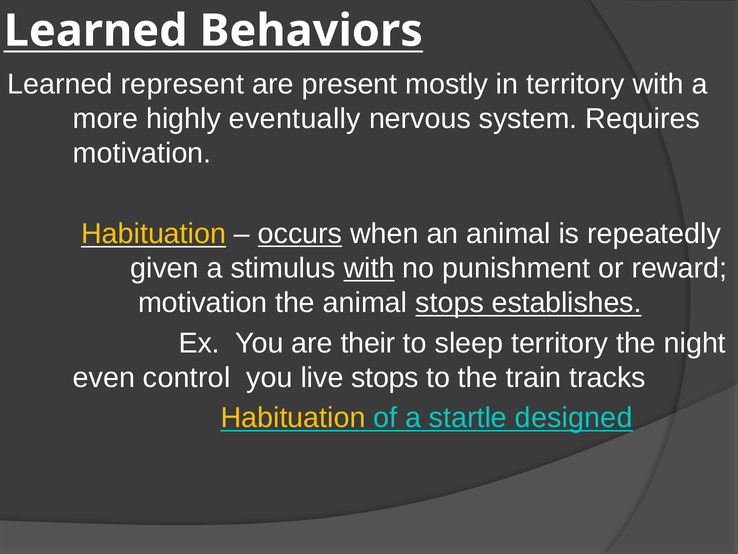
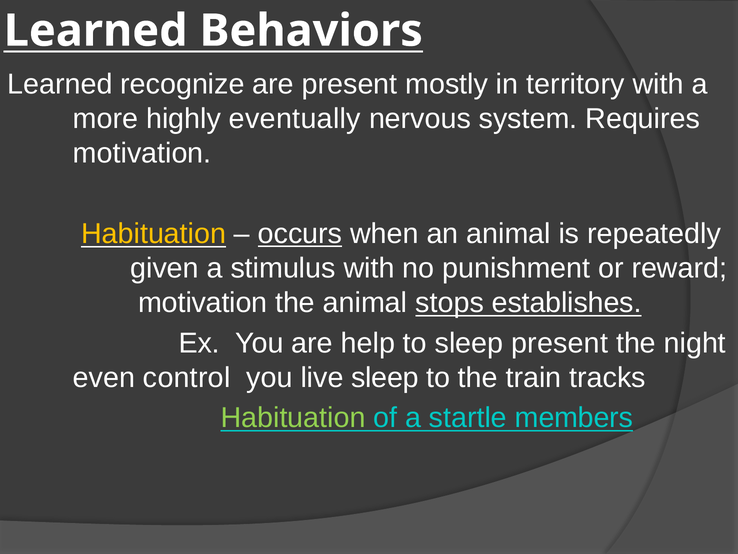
represent: represent -> recognize
with at (369, 268) underline: present -> none
their: their -> help
sleep territory: territory -> present
live stops: stops -> sleep
Habituation at (293, 418) colour: yellow -> light green
designed: designed -> members
